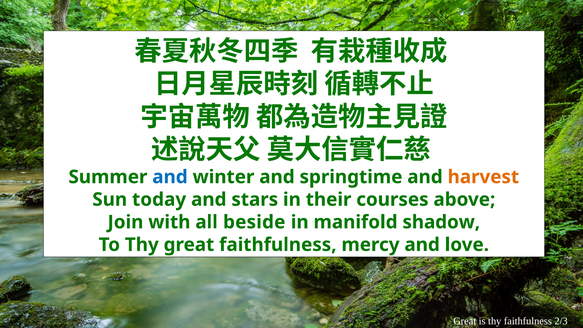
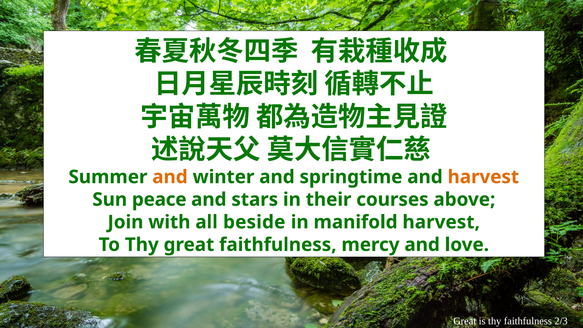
and at (170, 177) colour: blue -> orange
today: today -> peace
manifold shadow: shadow -> harvest
